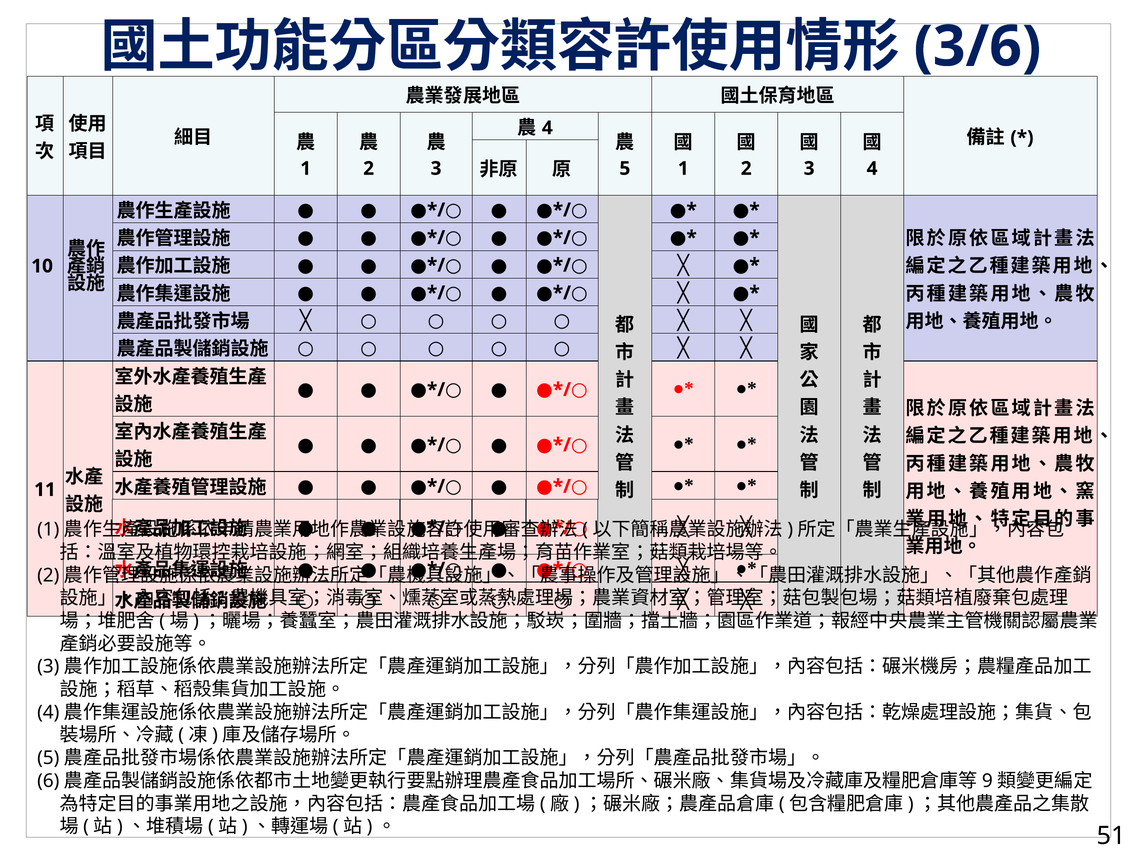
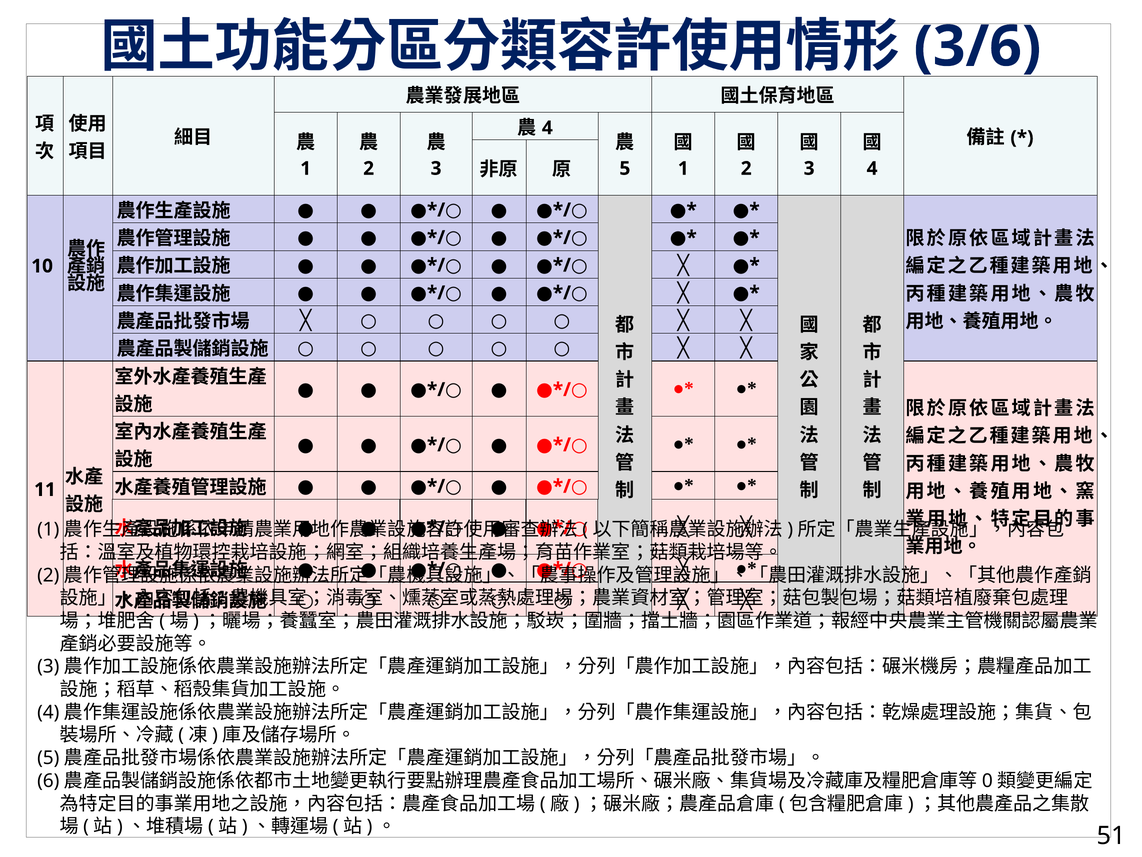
9: 9 -> 0
